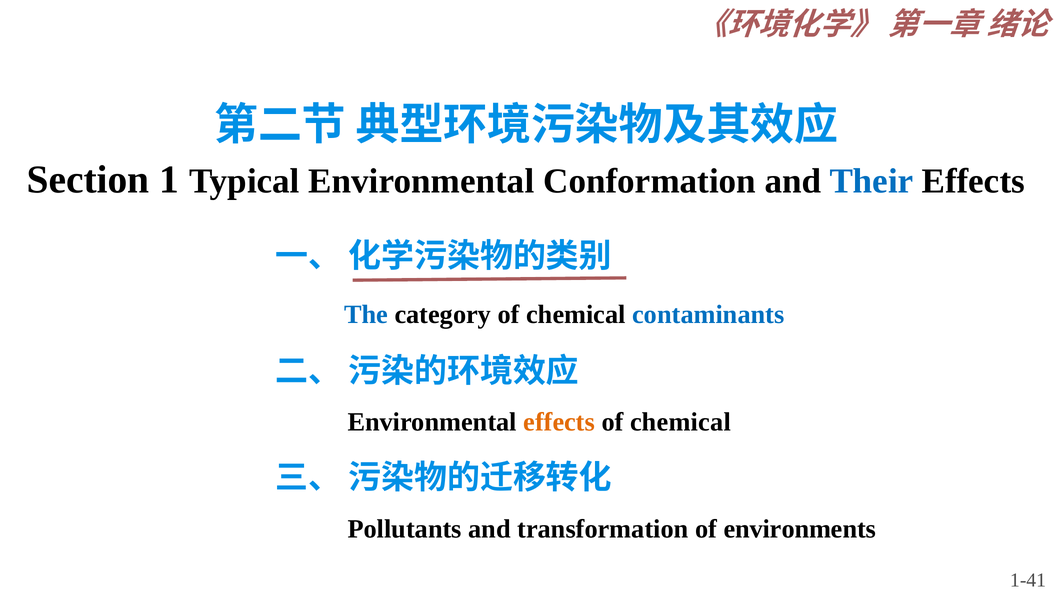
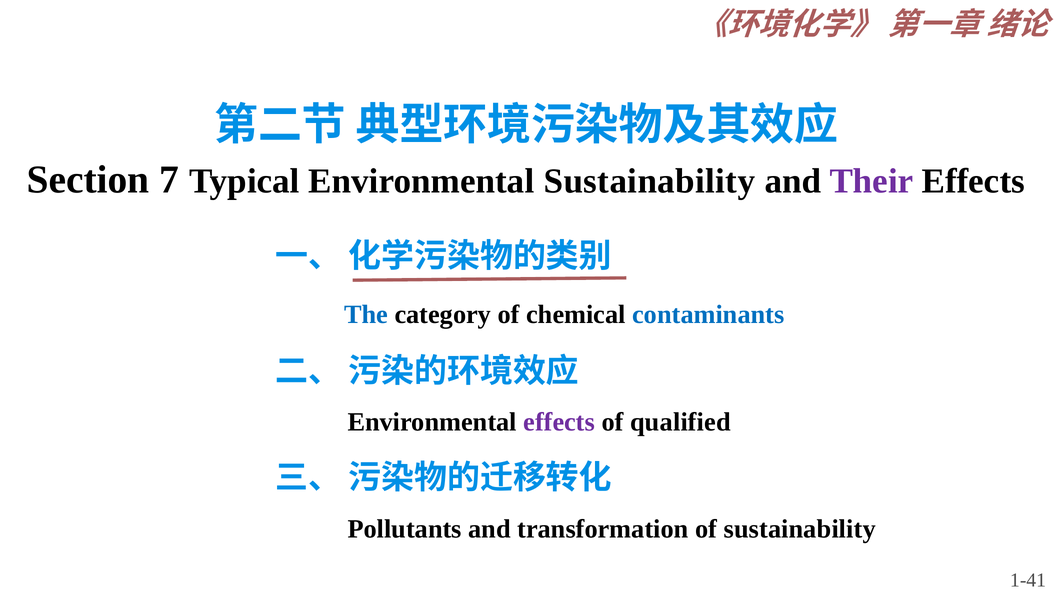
1: 1 -> 7
Environmental Conformation: Conformation -> Sustainability
Their colour: blue -> purple
effects at (559, 422) colour: orange -> purple
chemical at (680, 422): chemical -> qualified
of environments: environments -> sustainability
